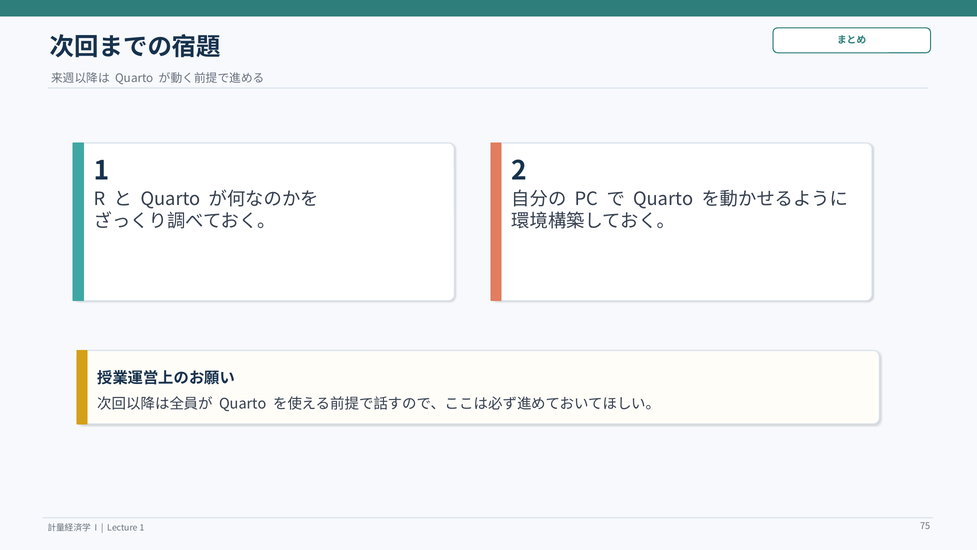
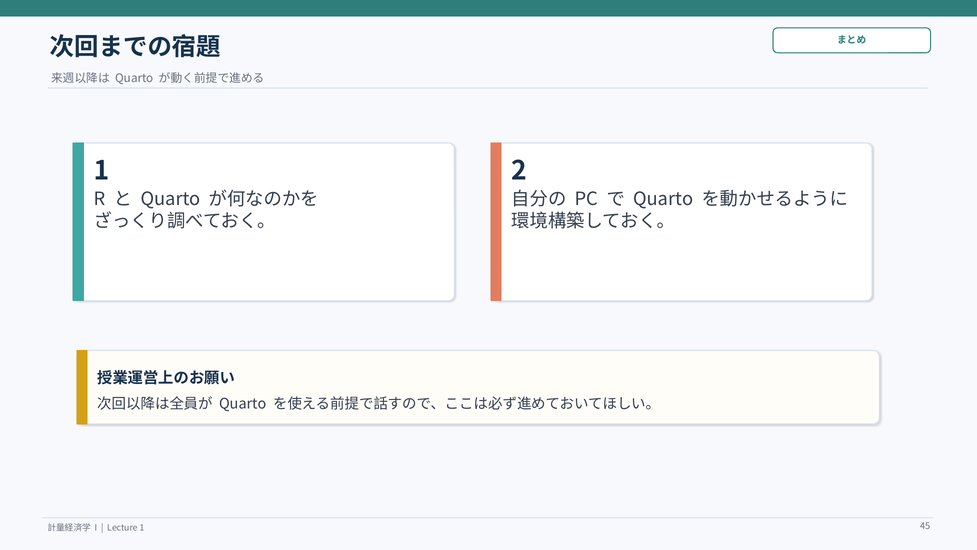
75: 75 -> 45
